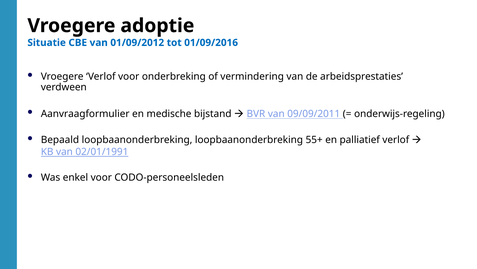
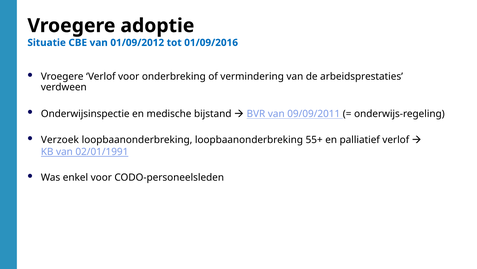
Aanvraagformulier: Aanvraagformulier -> Onderwijsinspectie
Bepaald: Bepaald -> Verzoek
